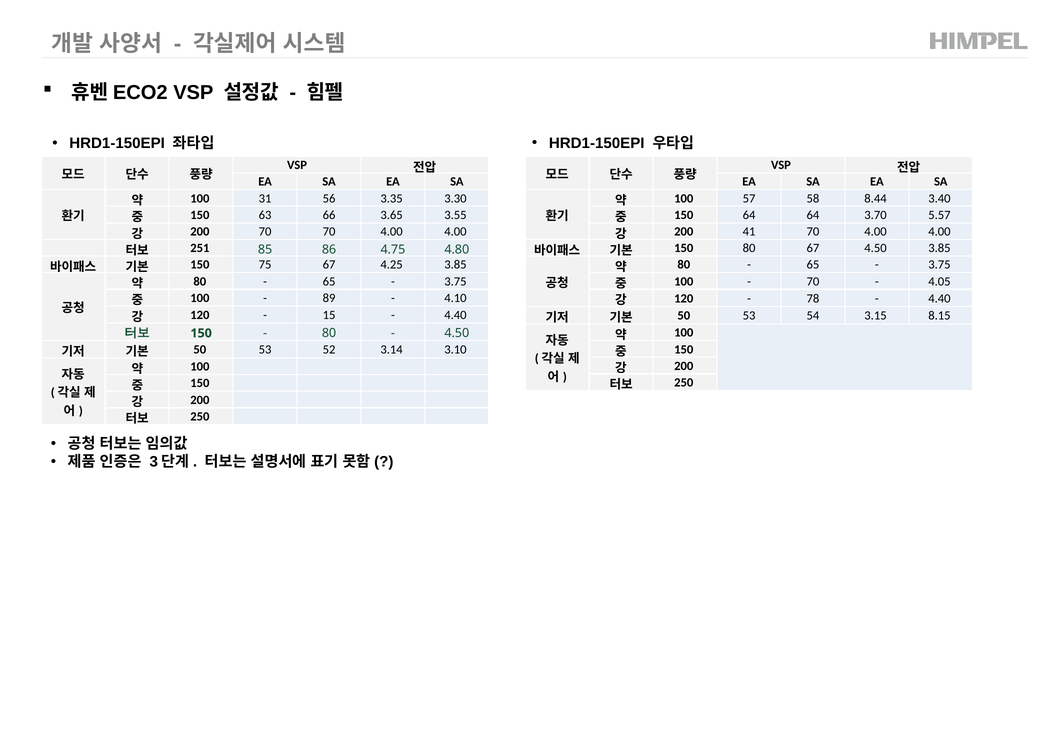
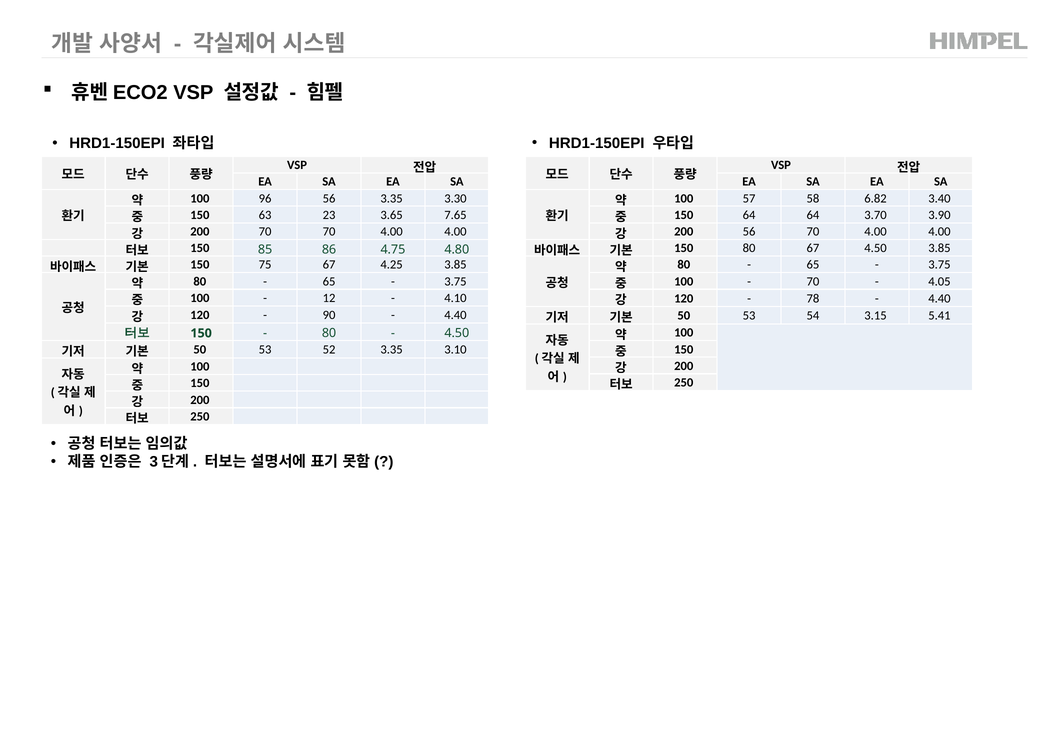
31: 31 -> 96
8.44: 8.44 -> 6.82
66: 66 -> 23
3.55: 3.55 -> 7.65
5.57: 5.57 -> 3.90
200 41: 41 -> 56
251 at (200, 248): 251 -> 150
89: 89 -> 12
15: 15 -> 90
8.15: 8.15 -> 5.41
52 3.14: 3.14 -> 3.35
